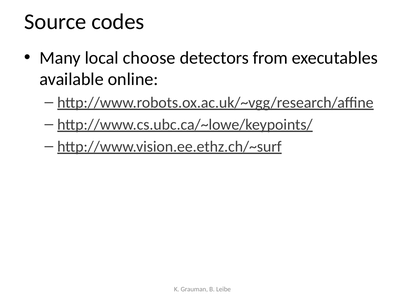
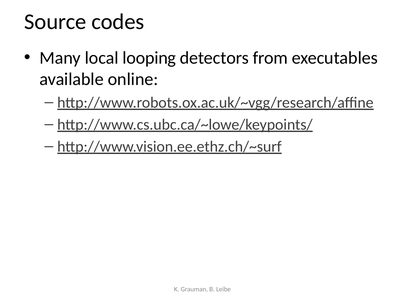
choose: choose -> looping
